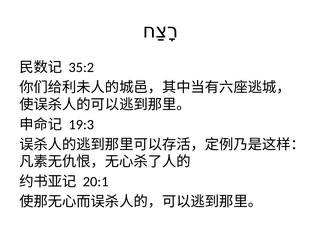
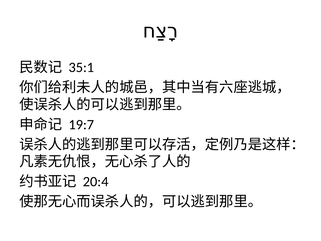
35:2: 35:2 -> 35:1
19:3: 19:3 -> 19:7
20:1: 20:1 -> 20:4
